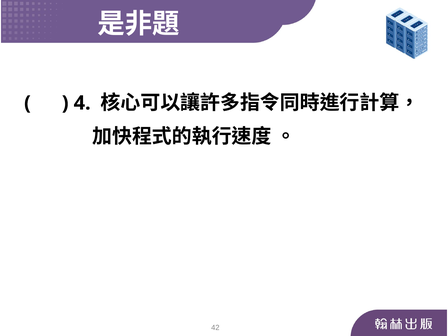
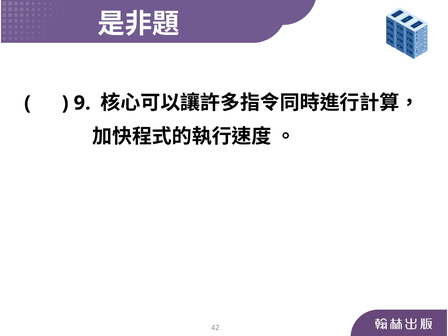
4: 4 -> 9
